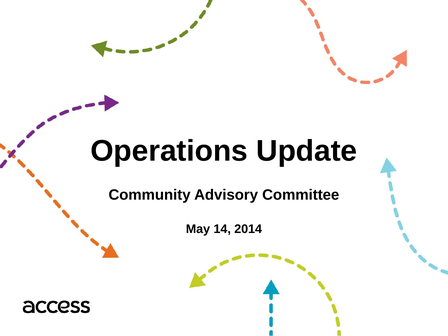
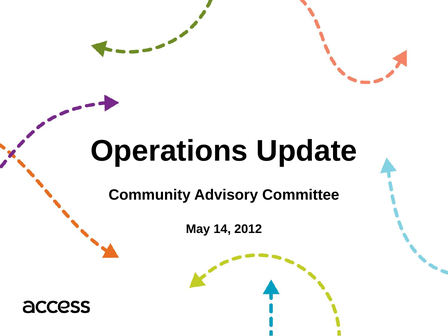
2014: 2014 -> 2012
